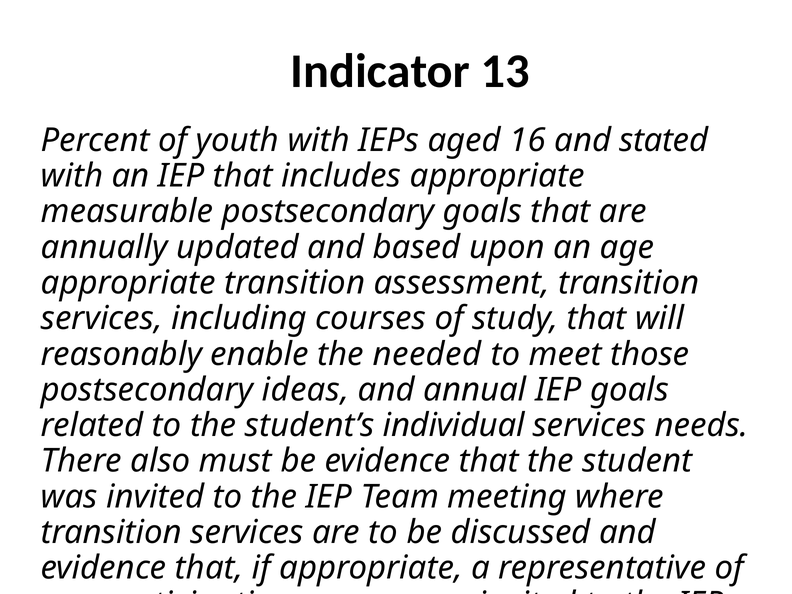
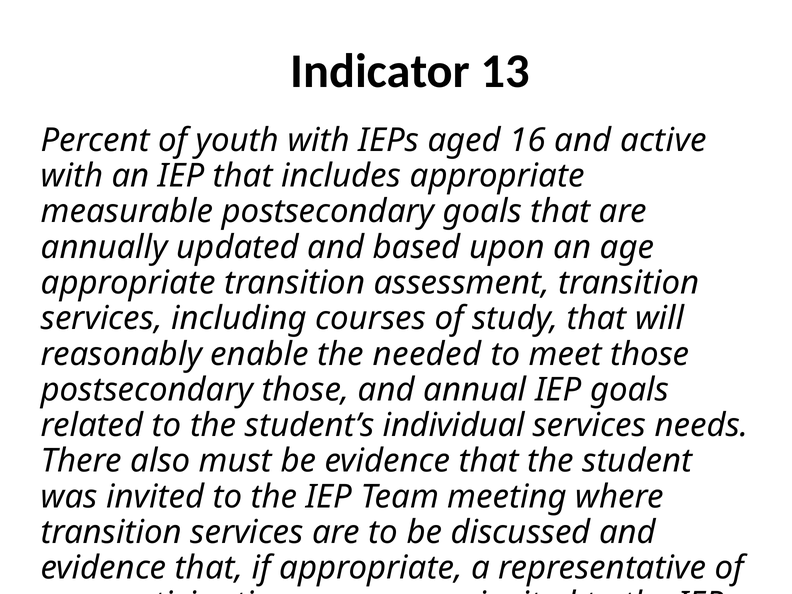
stated: stated -> active
postsecondary ideas: ideas -> those
